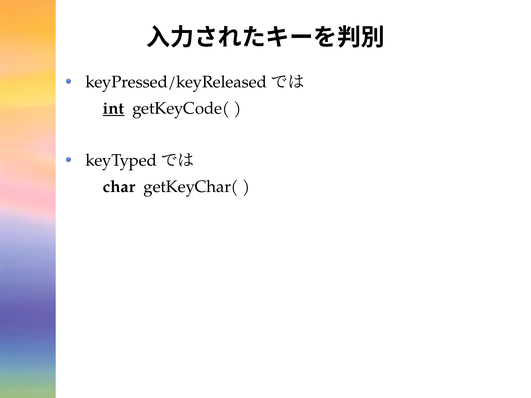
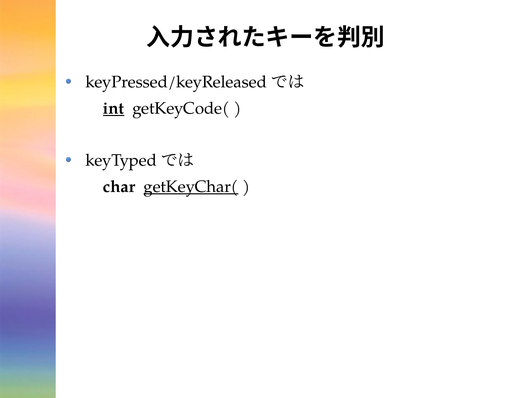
getKeyChar( underline: none -> present
